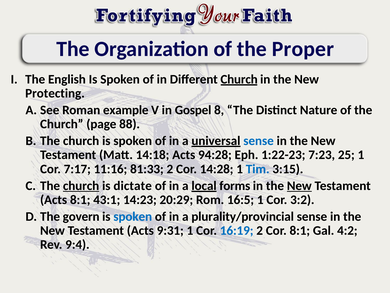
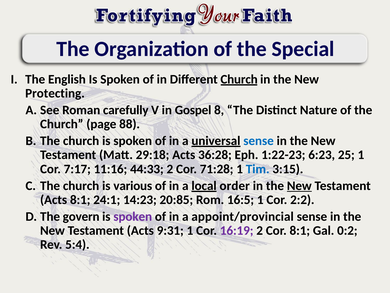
Proper: Proper -> Special
example: example -> carefully
14:18: 14:18 -> 29:18
94:28: 94:28 -> 36:28
7:23: 7:23 -> 6:23
81:33: 81:33 -> 44:33
14:28: 14:28 -> 71:28
church at (81, 185) underline: present -> none
dictate: dictate -> various
forms: forms -> order
43:1: 43:1 -> 24:1
20:29: 20:29 -> 20:85
3:2: 3:2 -> 2:2
spoken at (133, 216) colour: blue -> purple
plurality/provincial: plurality/provincial -> appoint/provincial
16:19 colour: blue -> purple
4:2: 4:2 -> 0:2
9:4: 9:4 -> 5:4
